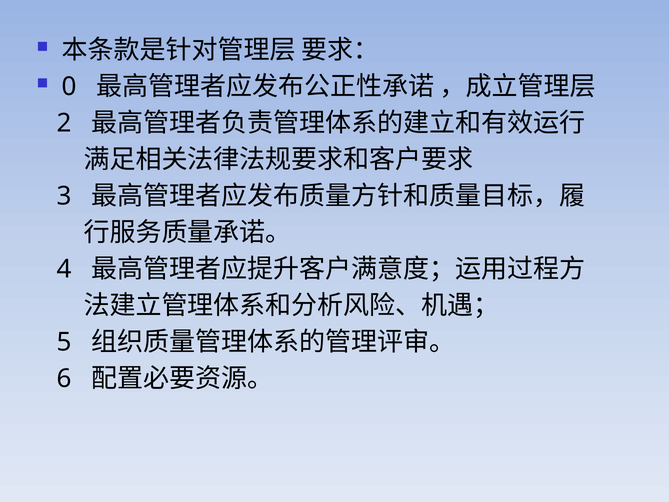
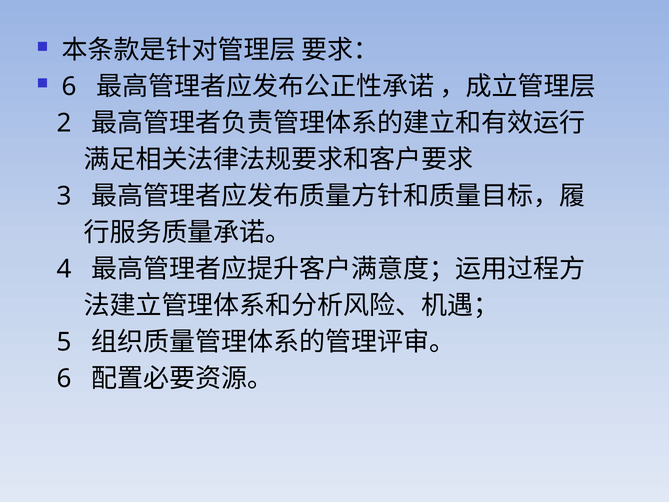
0 at (69, 87): 0 -> 6
